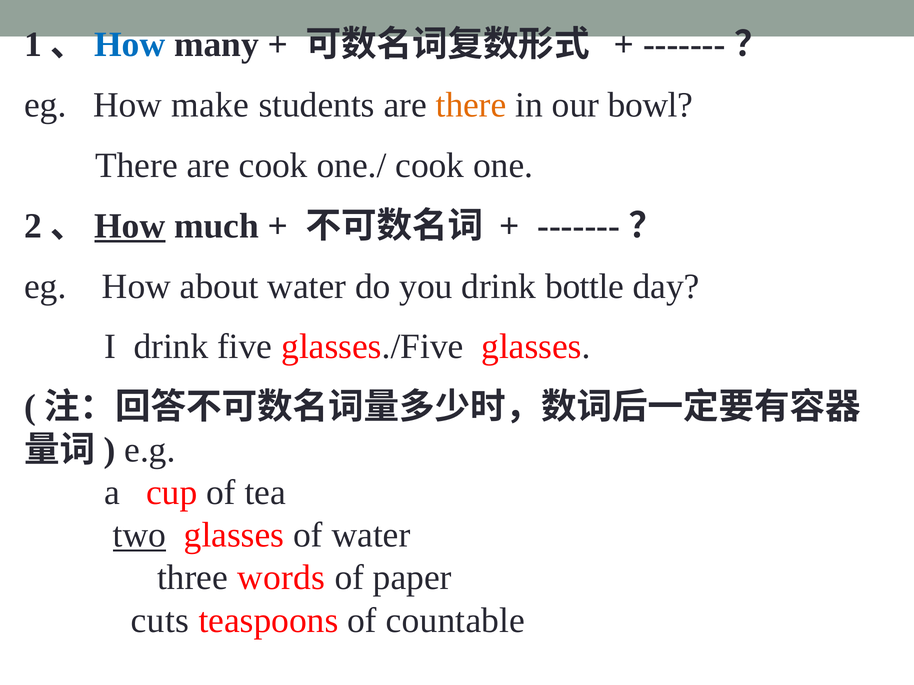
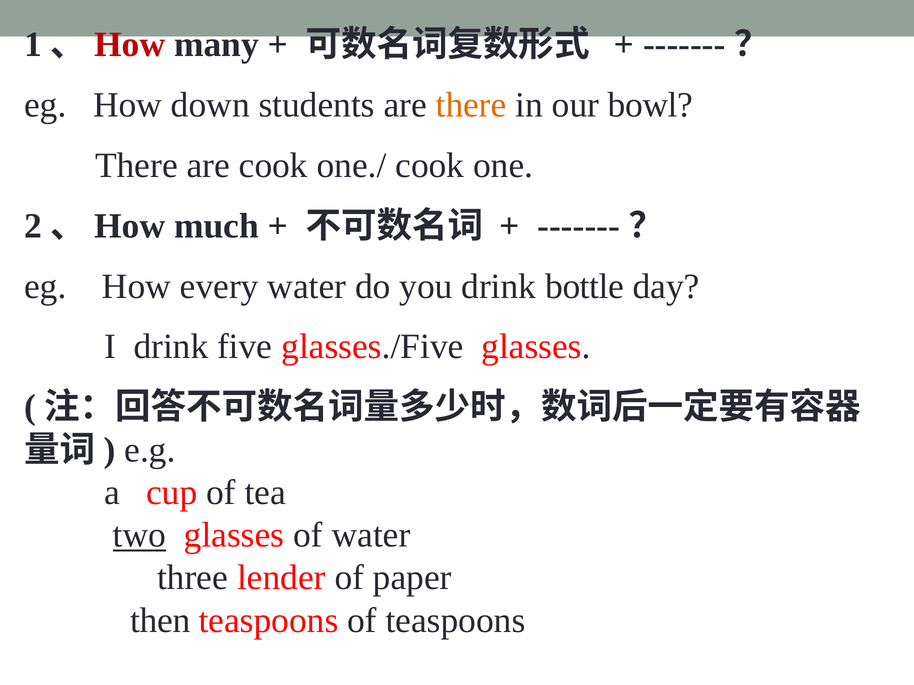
How at (130, 45) colour: blue -> red
make: make -> down
How at (130, 226) underline: present -> none
about: about -> every
words: words -> lender
cuts: cuts -> then
of countable: countable -> teaspoons
